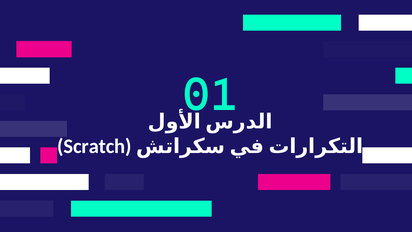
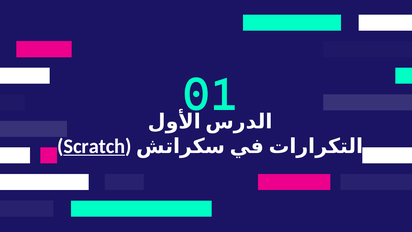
Scratch underline: none -> present
